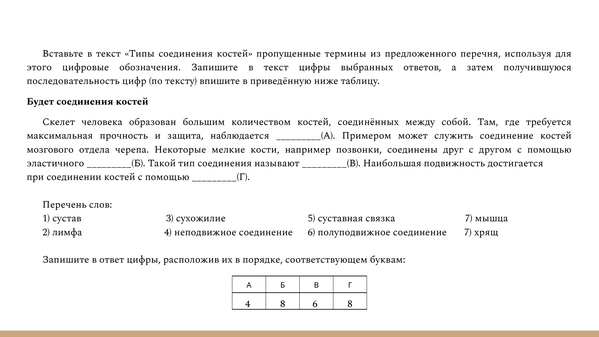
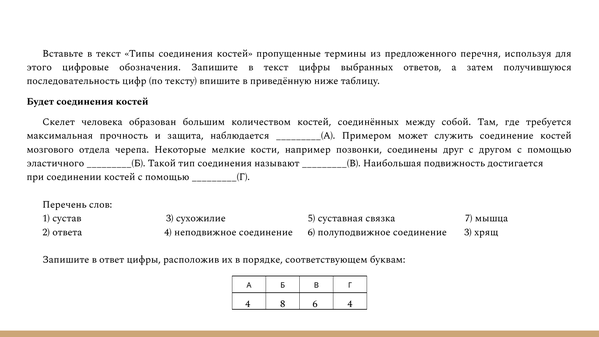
лимфа: лимфа -> ответа
соединение 7: 7 -> 3
6 8: 8 -> 4
